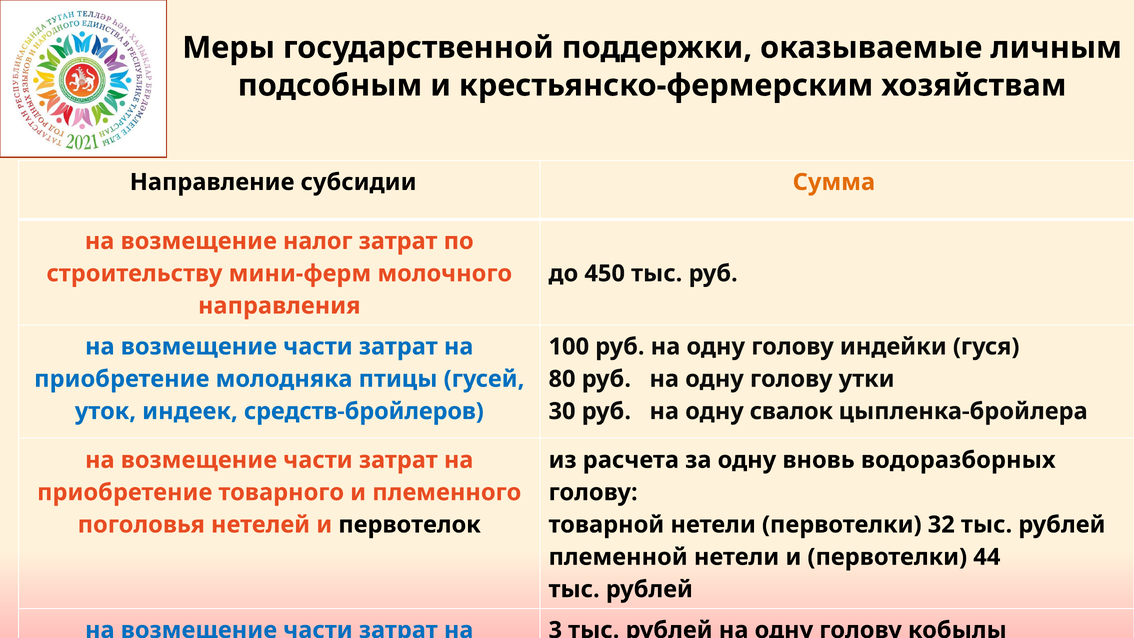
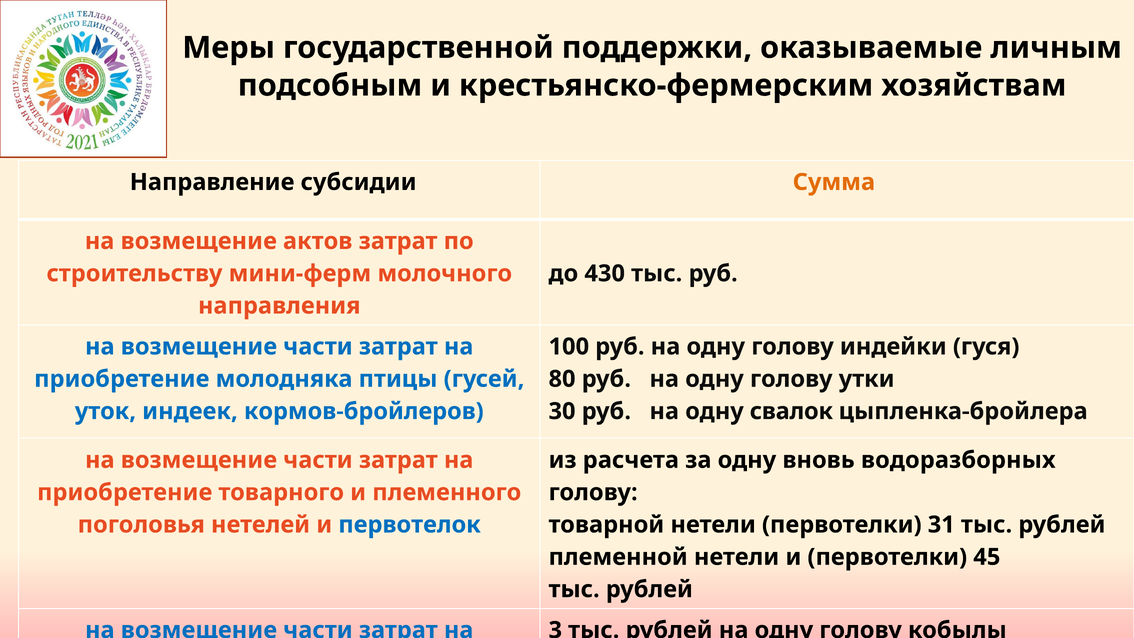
налог: налог -> актов
450: 450 -> 430
средств-бройлеров: средств-бройлеров -> кормов-бройлеров
первотелок colour: black -> blue
32: 32 -> 31
44: 44 -> 45
